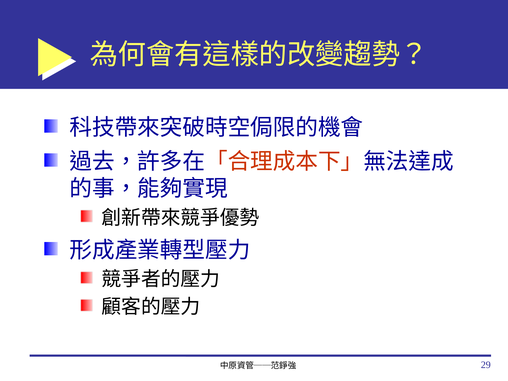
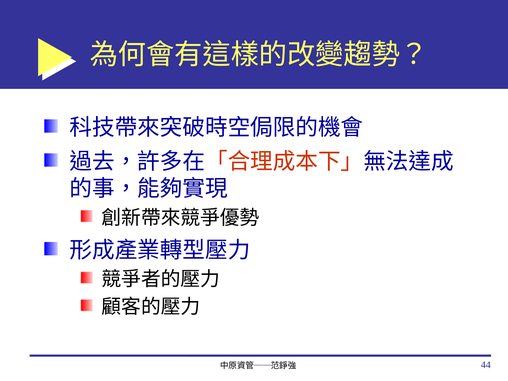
29: 29 -> 44
